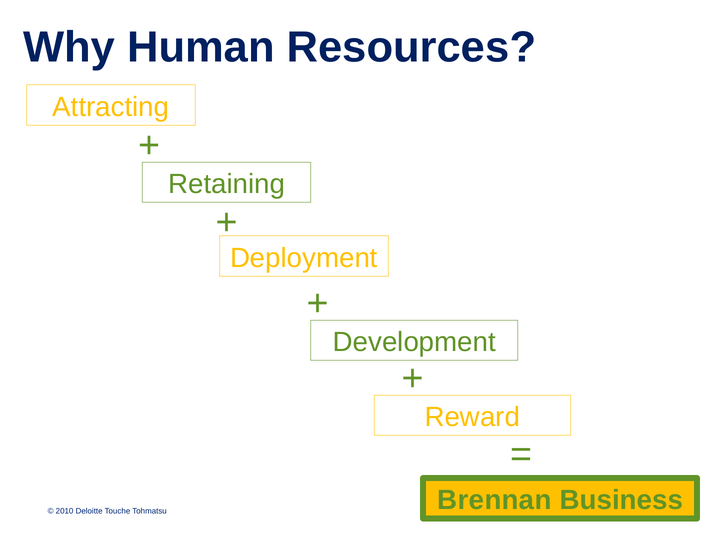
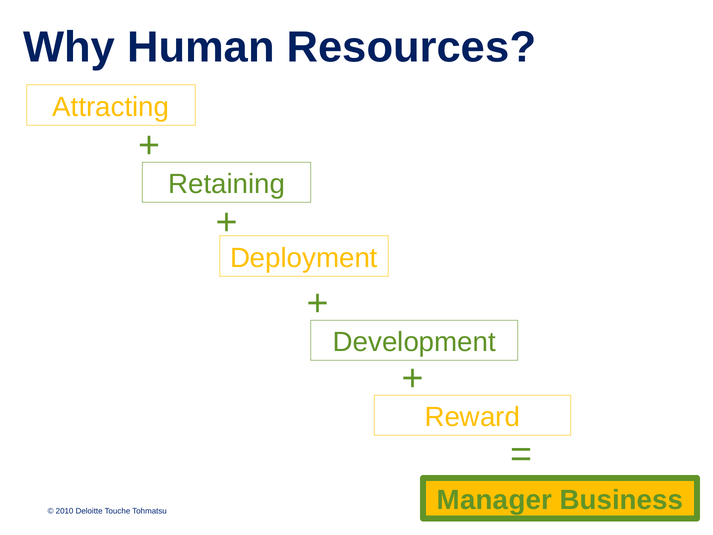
Brennan: Brennan -> Manager
